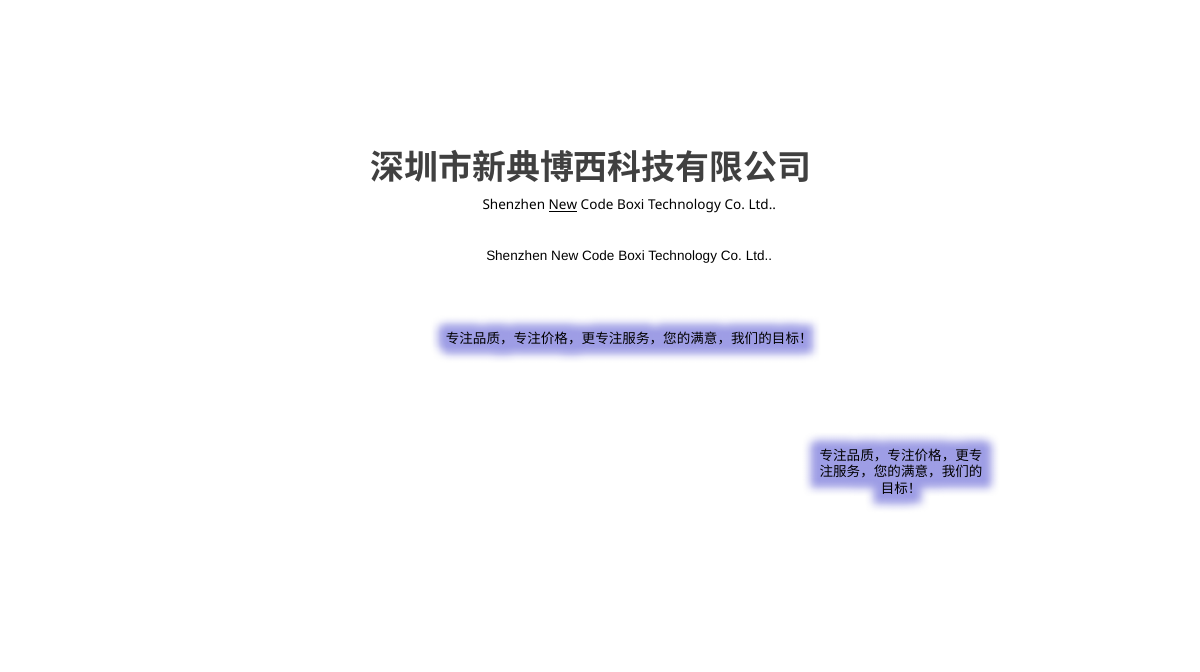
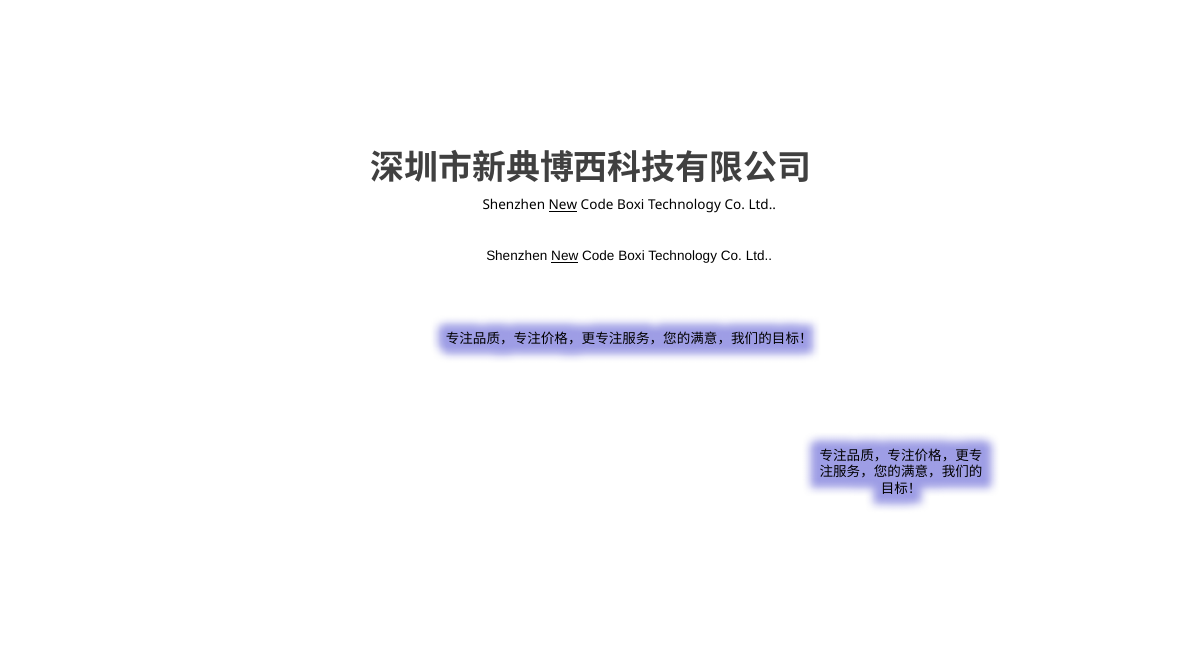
New at (565, 256) underline: none -> present
